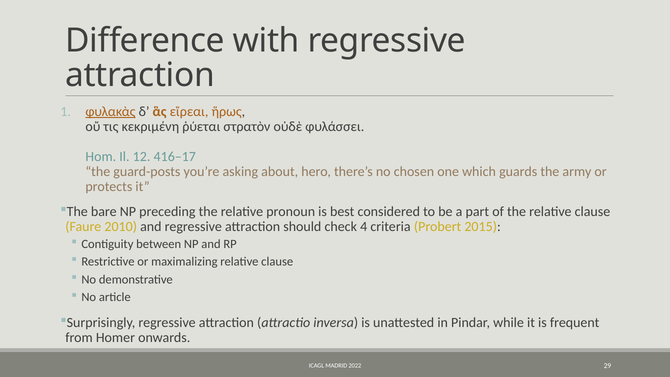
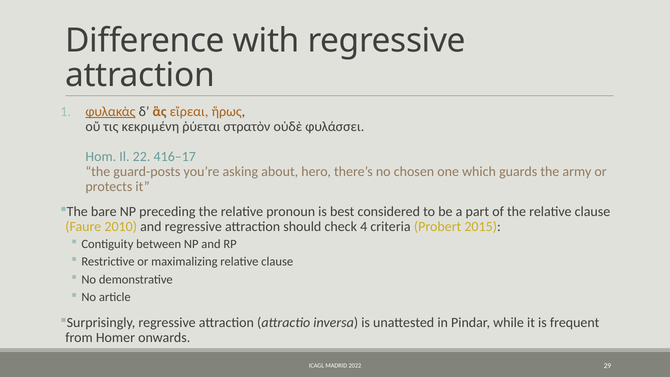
12: 12 -> 22
